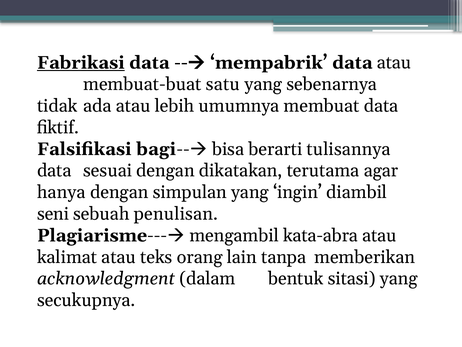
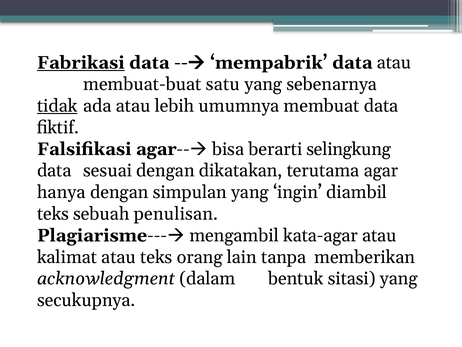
tidak underline: none -> present
Falsifikasi bagi: bagi -> agar
tulisannya: tulisannya -> selingkung
seni at (53, 214): seni -> teks
kata-abra: kata-abra -> kata-agar
